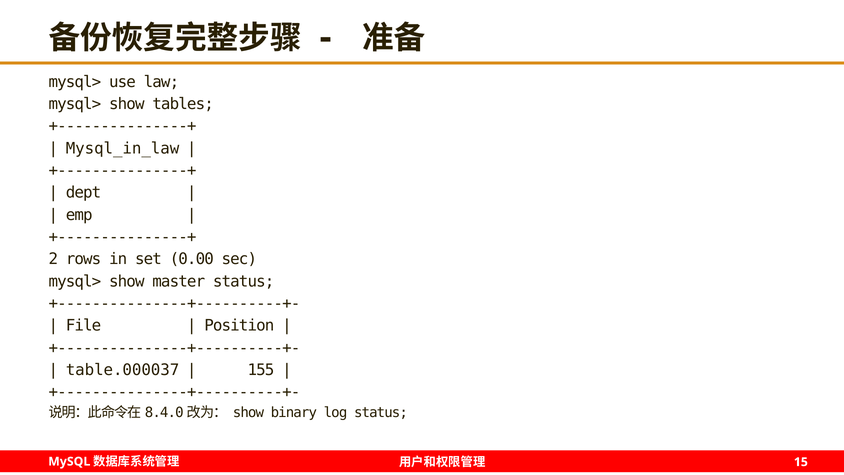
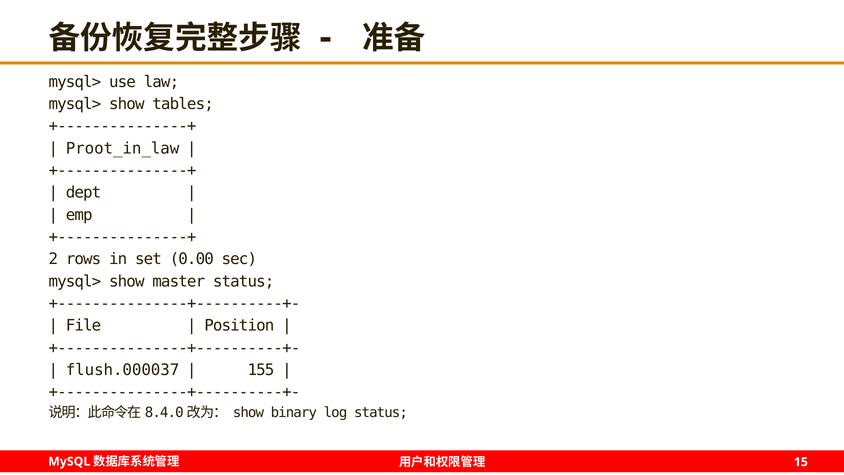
Mysql_in_law: Mysql_in_law -> Proot_in_law
table.000037: table.000037 -> flush.000037
